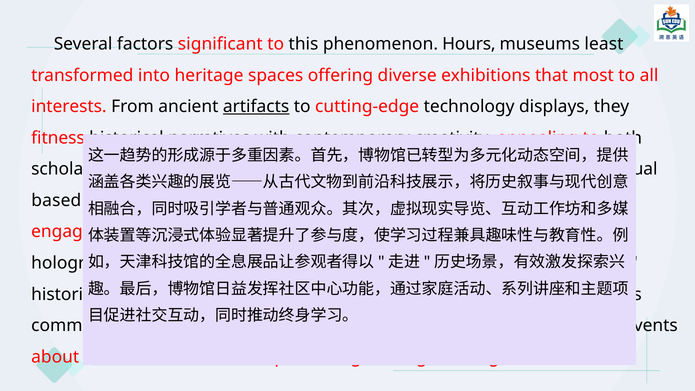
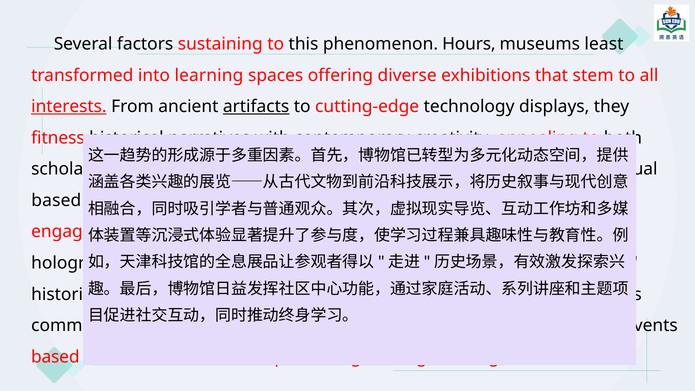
significant: significant -> sustaining
into heritage: heritage -> learning
most: most -> stem
interests underline: none -> present
about at (55, 357): about -> based
